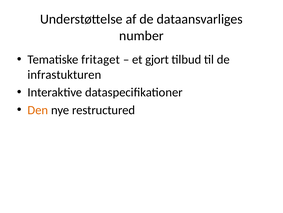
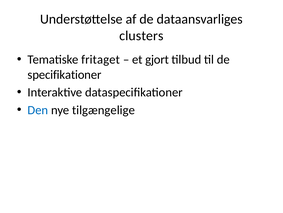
number: number -> clusters
infrastukturen: infrastukturen -> specifikationer
Den colour: orange -> blue
restructured: restructured -> tilgængelige
